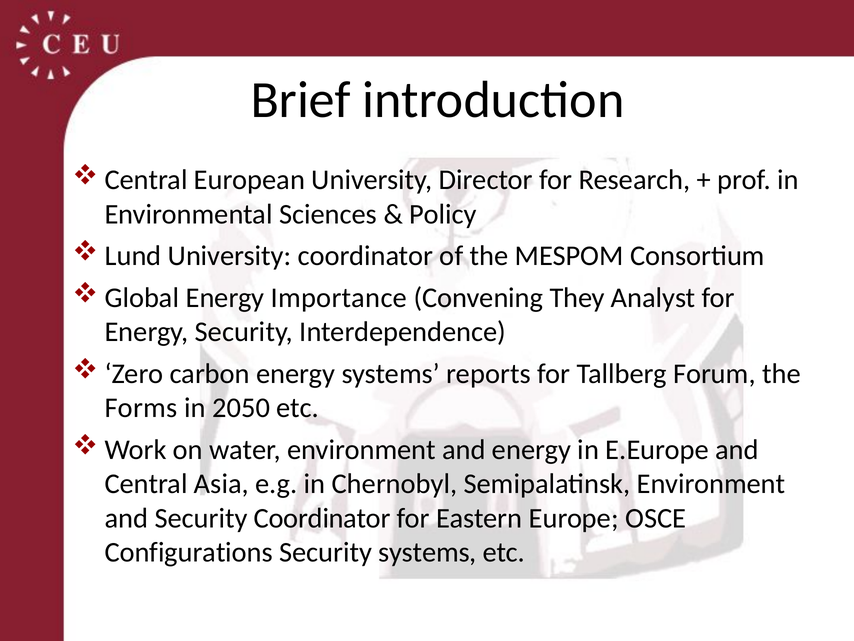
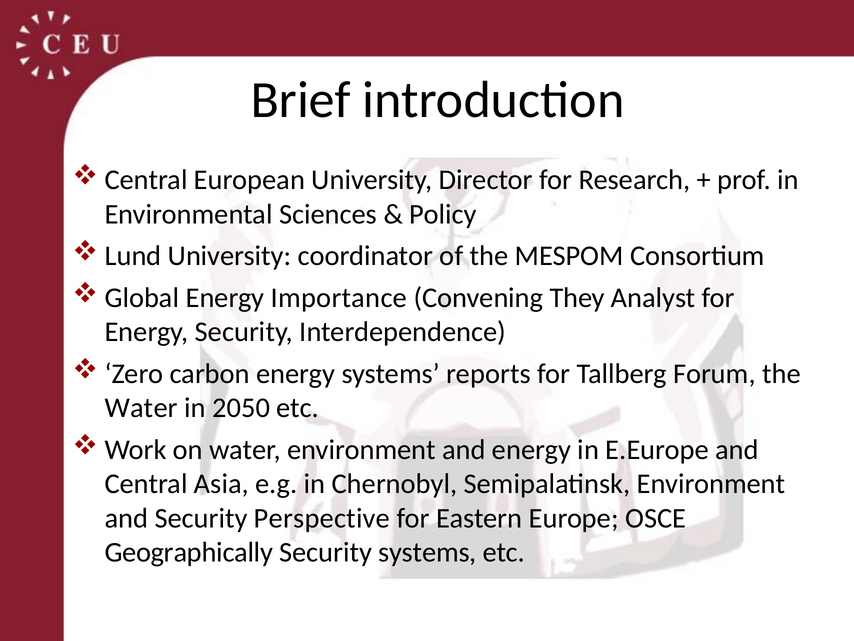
Forms at (141, 408): Forms -> Water
Security Coordinator: Coordinator -> Perspective
Configurations: Configurations -> Geographically
